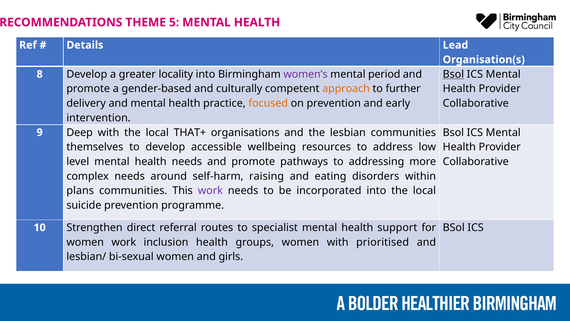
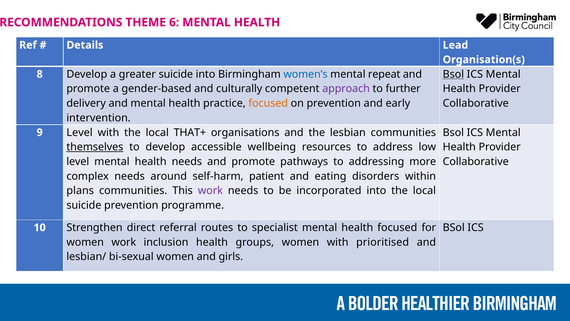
5: 5 -> 6
greater locality: locality -> suicide
women’s colour: purple -> blue
period: period -> repeat
approach colour: orange -> purple
9 Deep: Deep -> Level
themselves underline: none -> present
raising: raising -> patient
health support: support -> focused
